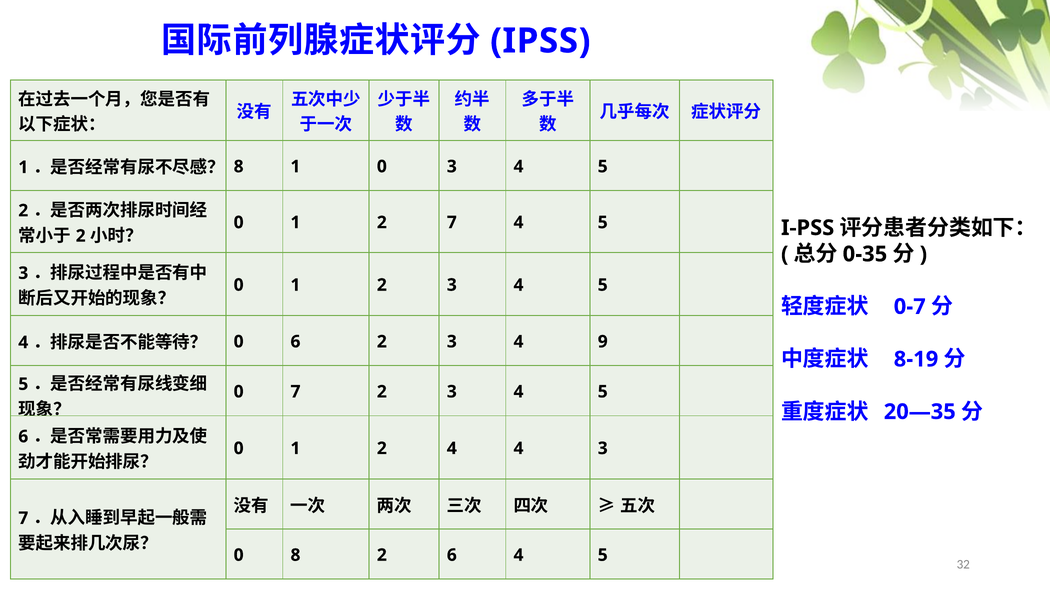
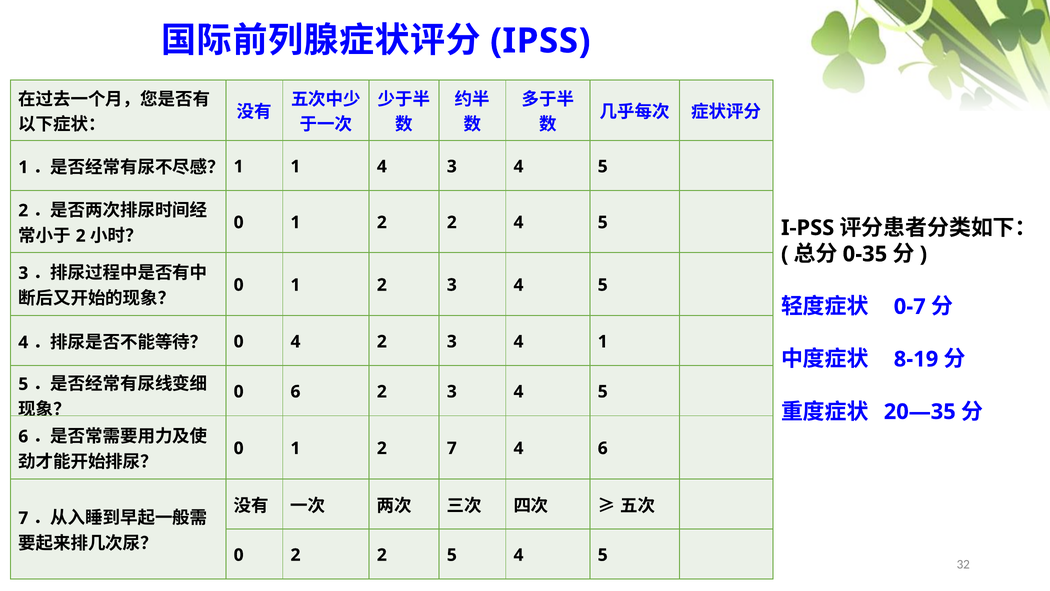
8 at (239, 166): 8 -> 1
1 0: 0 -> 4
1 2 7: 7 -> 2
0 6: 6 -> 4
4 9: 9 -> 1
0 7: 7 -> 6
2 4: 4 -> 7
4 3: 3 -> 6
0 8: 8 -> 2
2 6: 6 -> 5
